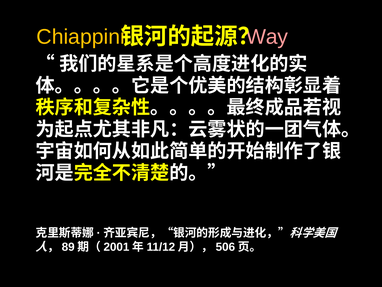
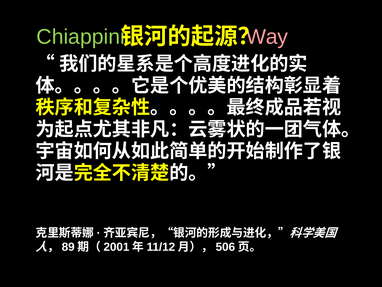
Chiappini colour: yellow -> light green
